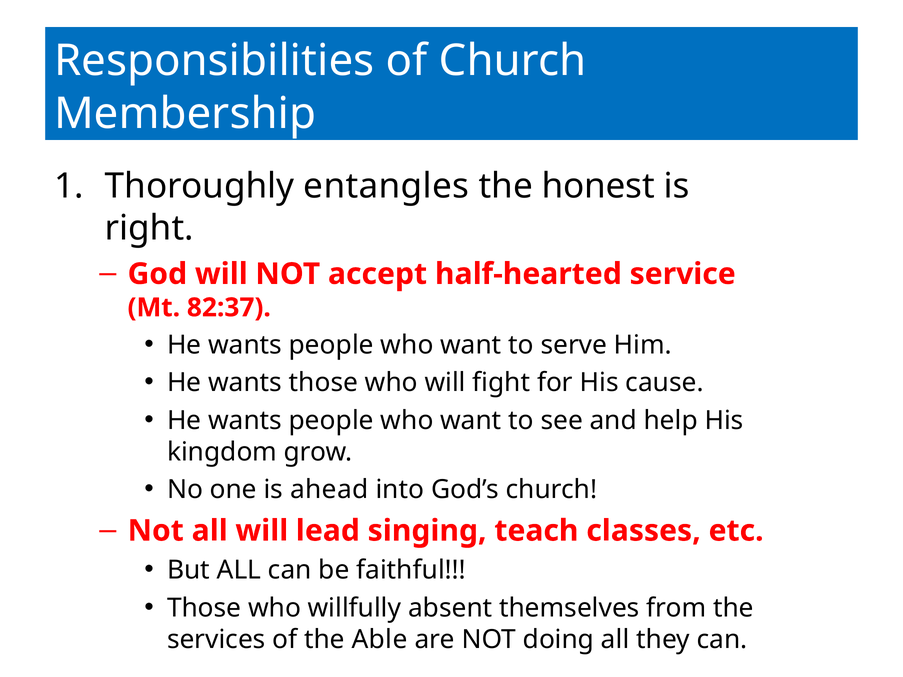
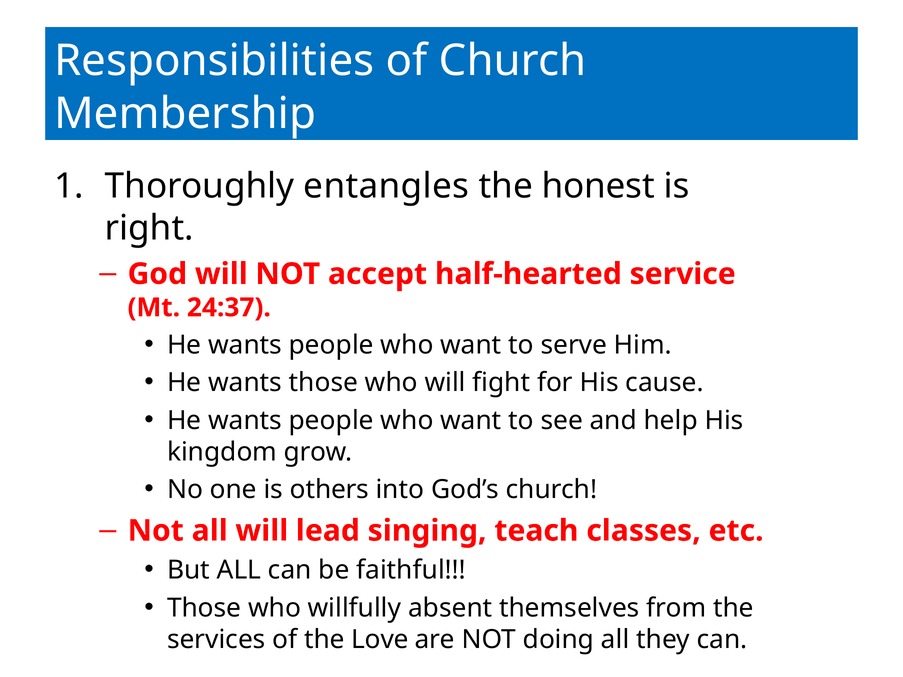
82:37: 82:37 -> 24:37
ahead: ahead -> others
Able: Able -> Love
